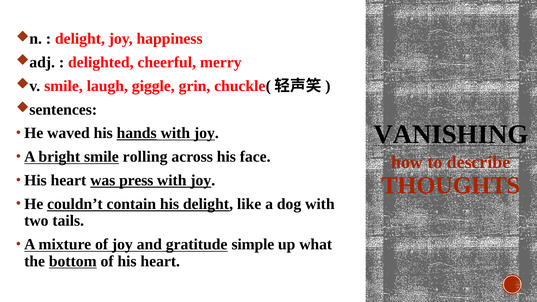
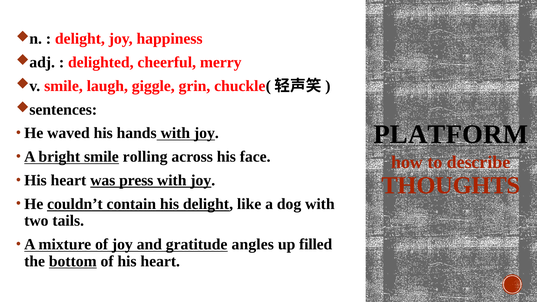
VANISHING: VANISHING -> PLATFORM
hands underline: present -> none
simple: simple -> angles
what: what -> filled
